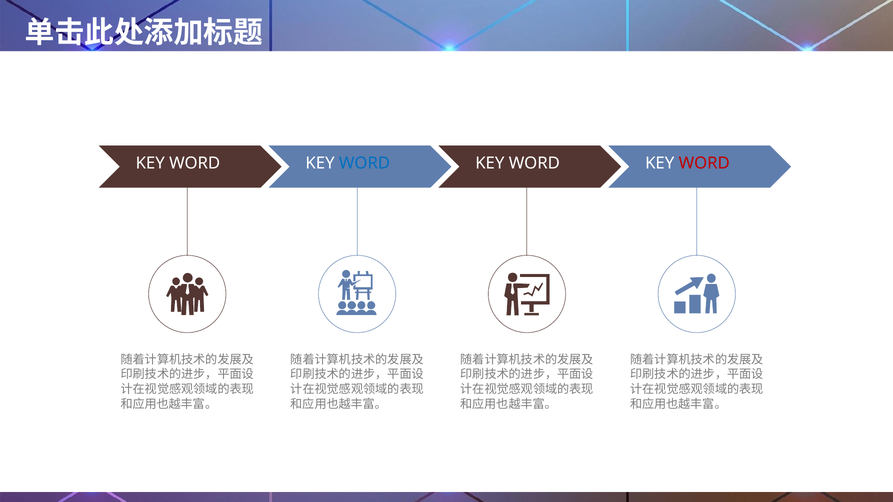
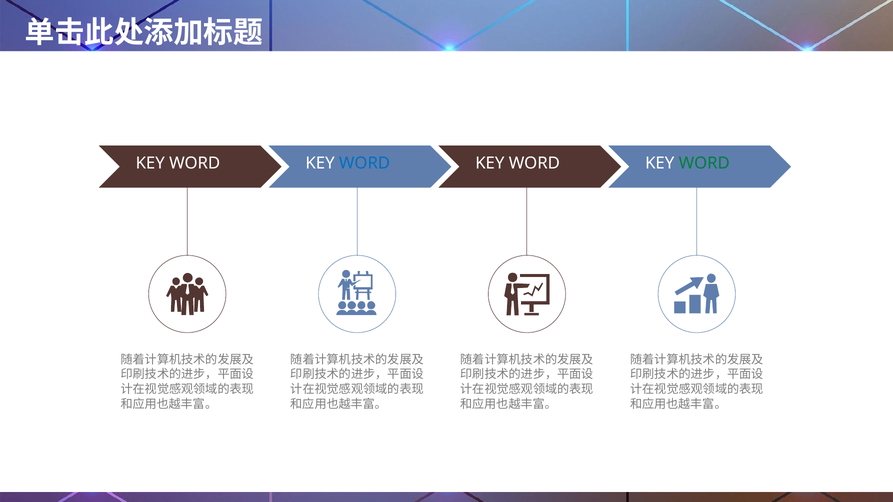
WORD at (704, 163) colour: red -> green
